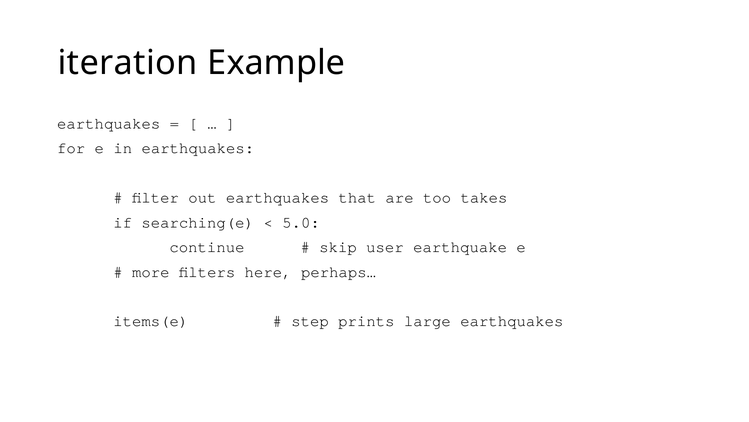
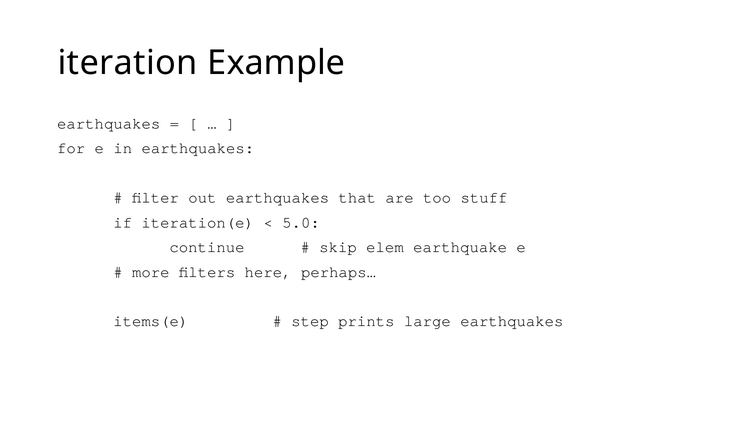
takes: takes -> stuff
searching(e: searching(e -> iteration(e
user: user -> elem
